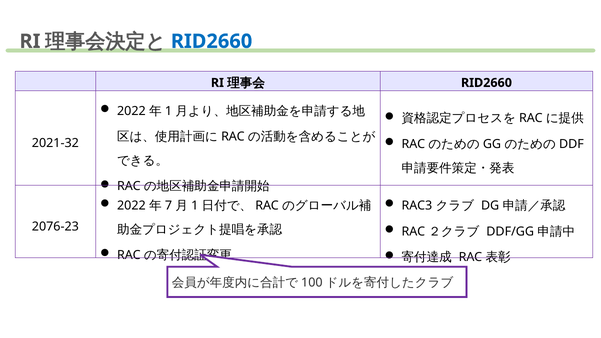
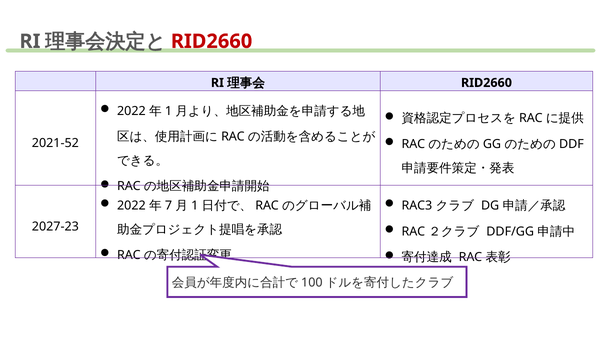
RID2660 at (212, 41) colour: blue -> red
2021-32: 2021-32 -> 2021-52
2076-23: 2076-23 -> 2027-23
